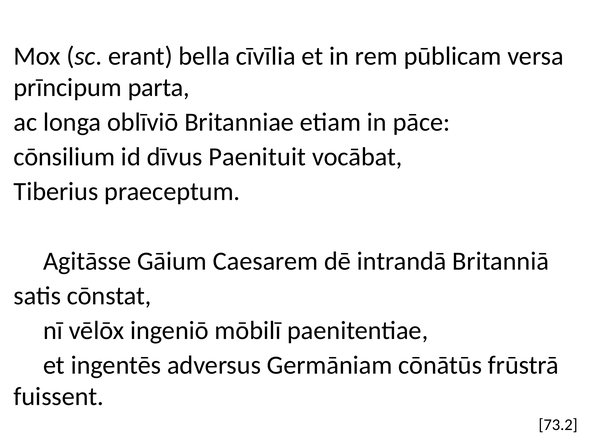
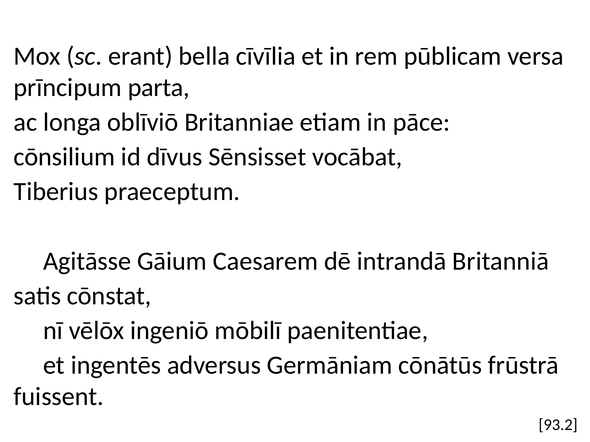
Paenituit: Paenituit -> Sēnsisset
73.2: 73.2 -> 93.2
